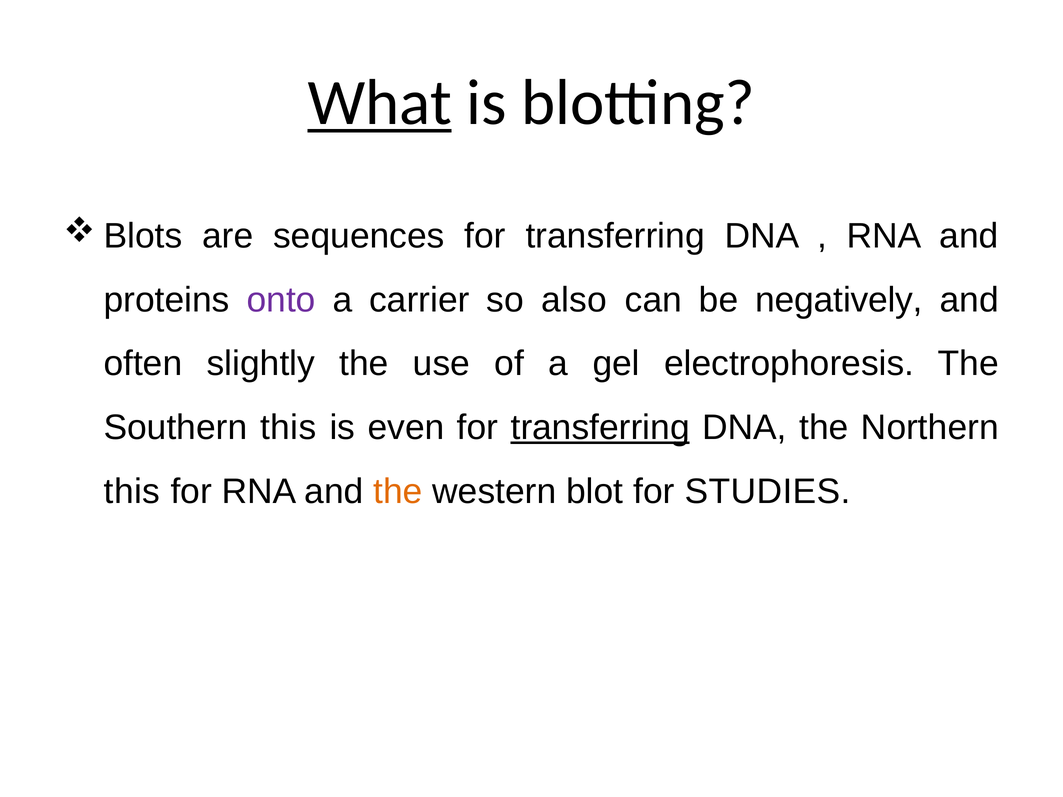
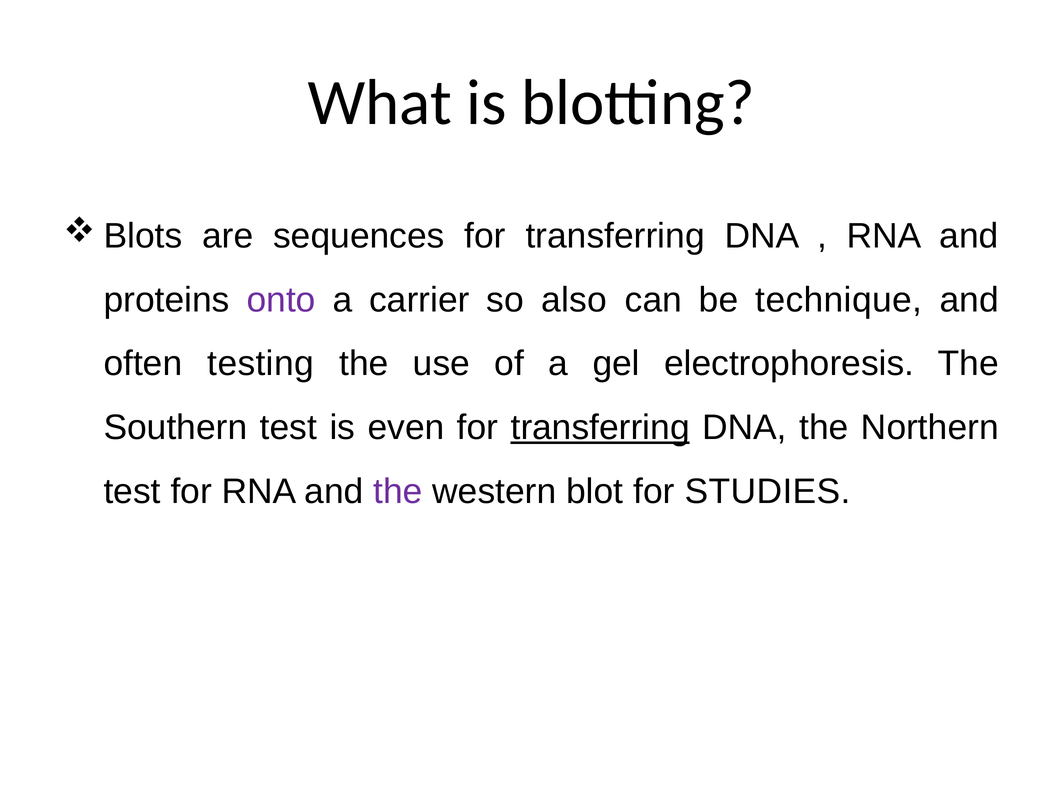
What underline: present -> none
negatively: negatively -> technique
slightly: slightly -> testing
Southern this: this -> test
this at (132, 491): this -> test
the at (398, 491) colour: orange -> purple
